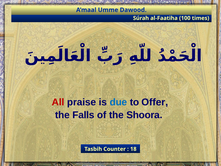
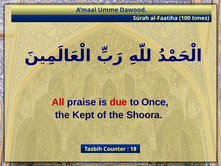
due colour: blue -> red
Offer: Offer -> Once
Falls: Falls -> Kept
